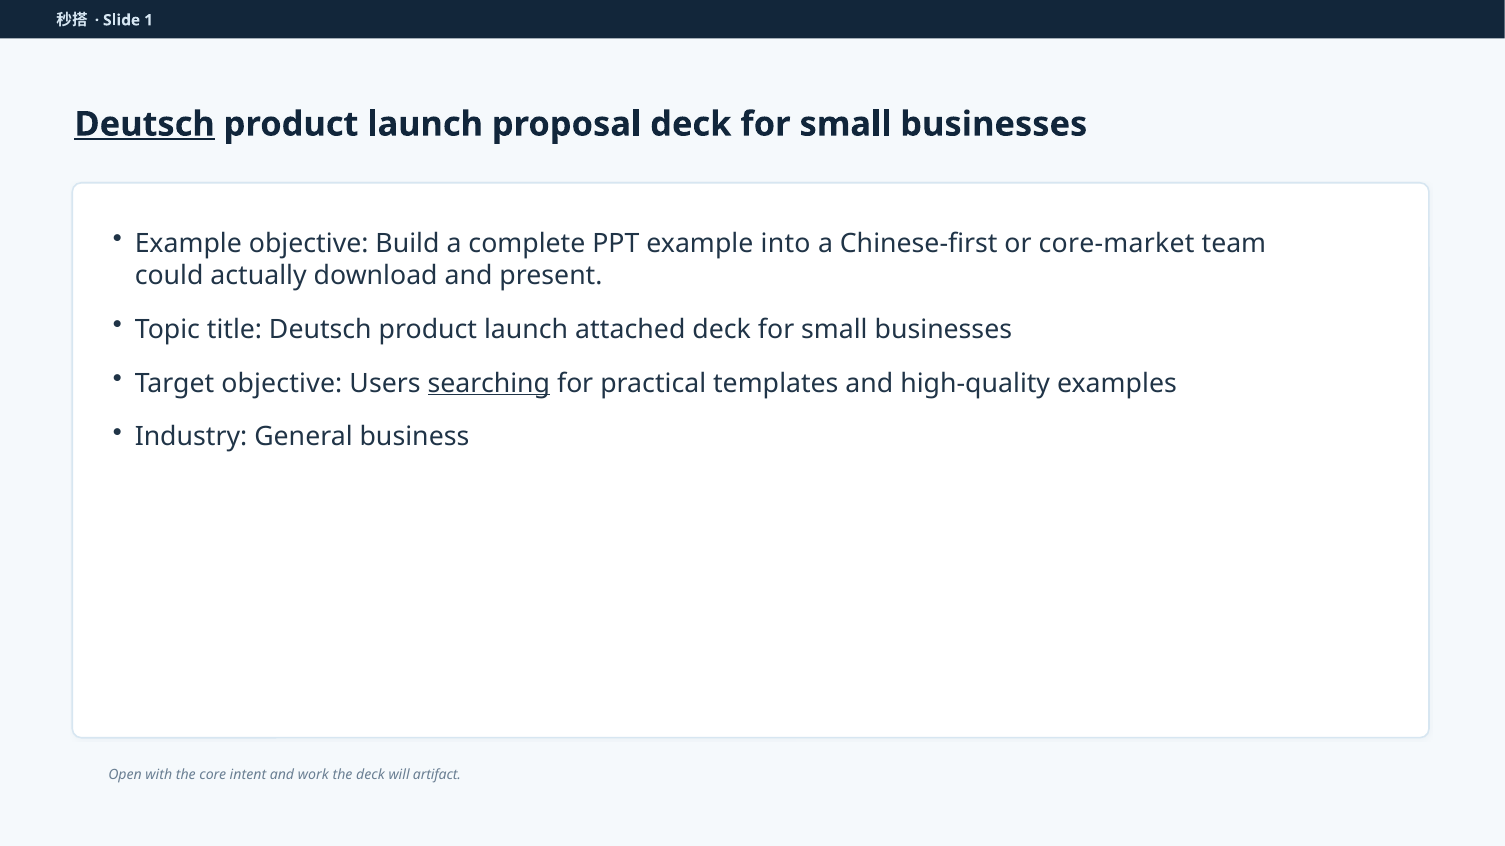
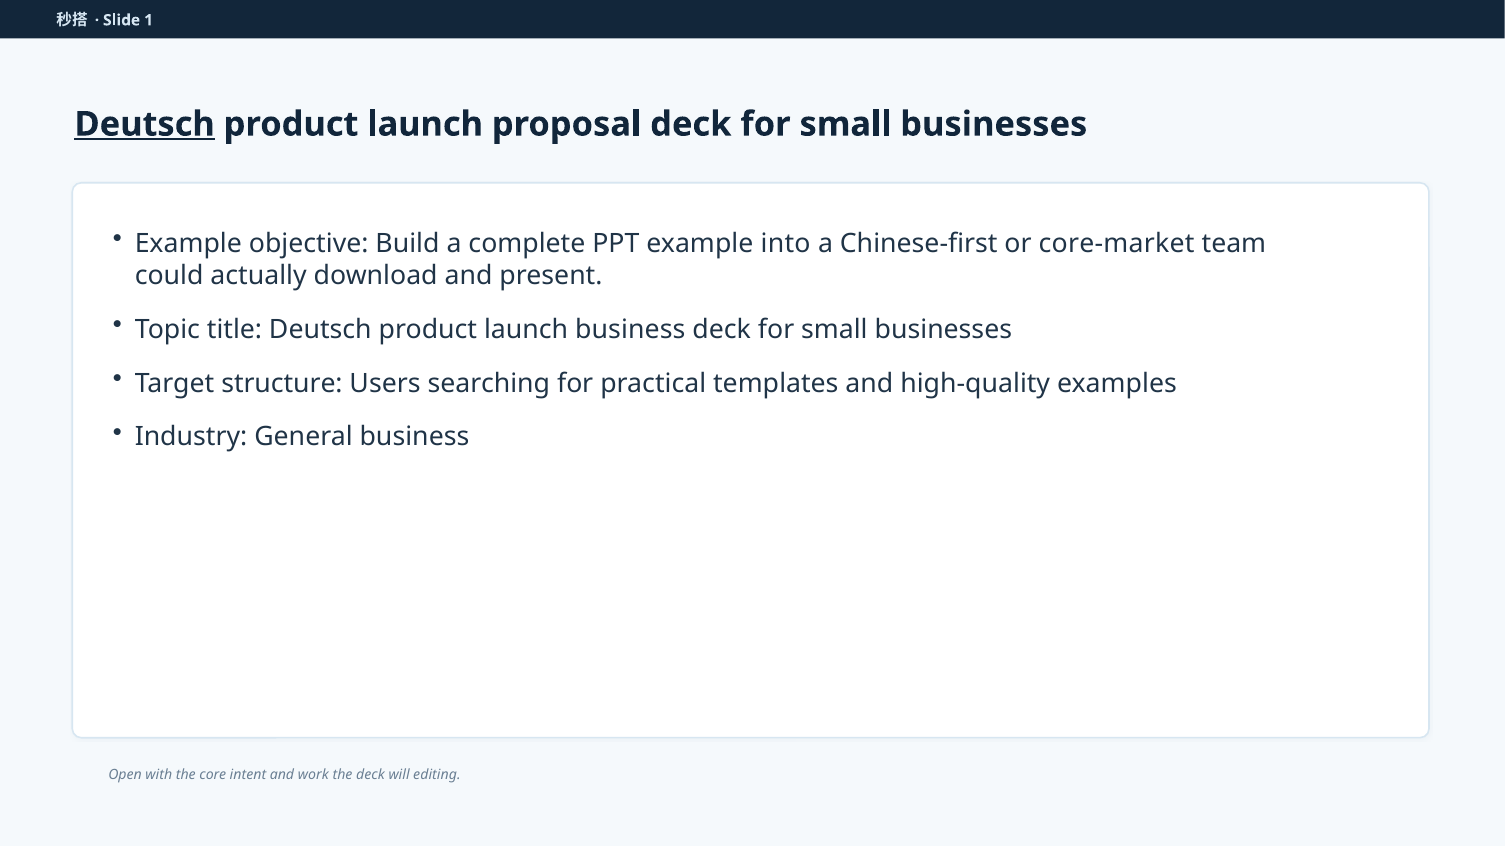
launch attached: attached -> business
Target objective: objective -> structure
searching underline: present -> none
artifact: artifact -> editing
